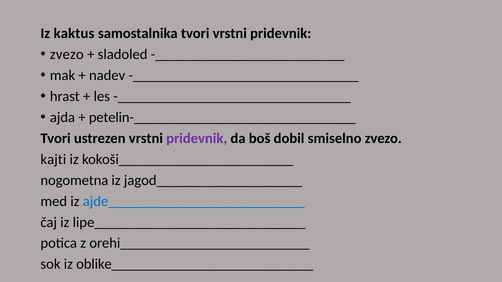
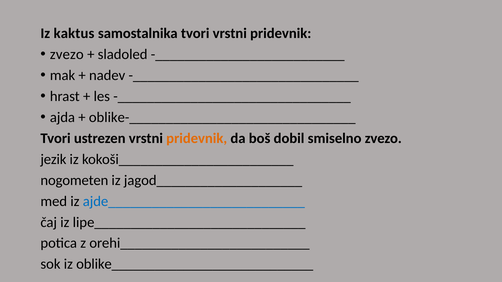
petelin-_______________________________: petelin-_______________________________ -> oblike-_______________________________
pridevnik at (197, 138) colour: purple -> orange
kajti: kajti -> jezik
nogometna: nogometna -> nogometen
